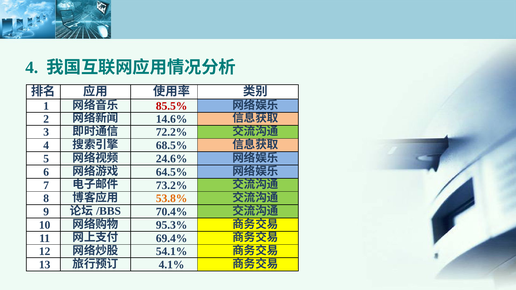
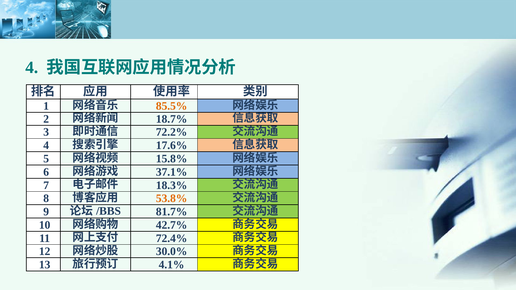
85.5% colour: red -> orange
14.6%: 14.6% -> 18.7%
68.5%: 68.5% -> 17.6%
24.6%: 24.6% -> 15.8%
64.5%: 64.5% -> 37.1%
73.2%: 73.2% -> 18.3%
70.4%: 70.4% -> 81.7%
95.3%: 95.3% -> 42.7%
69.4%: 69.4% -> 72.4%
54.1%: 54.1% -> 30.0%
